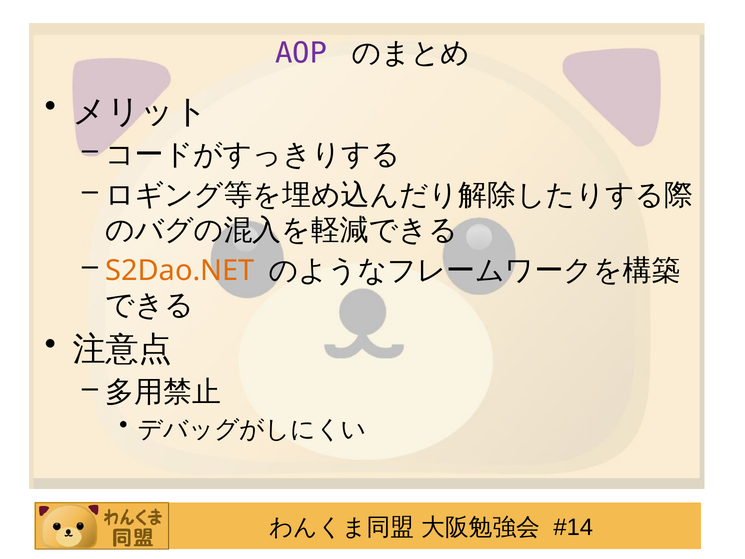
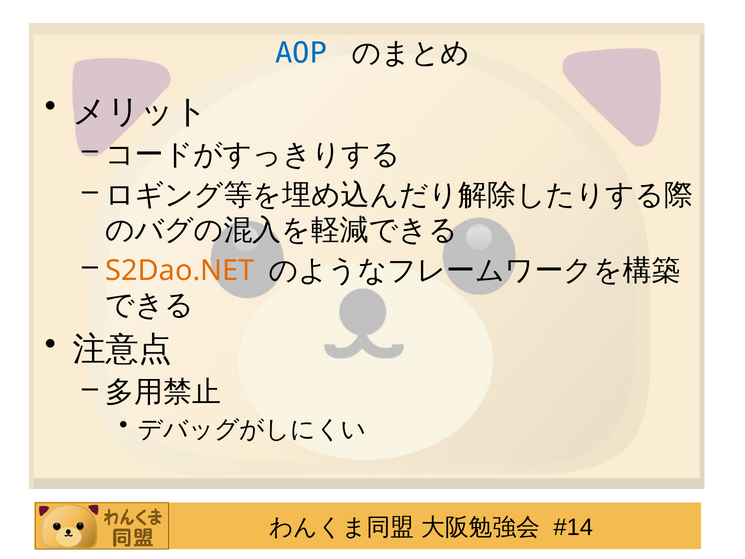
AOP colour: purple -> blue
